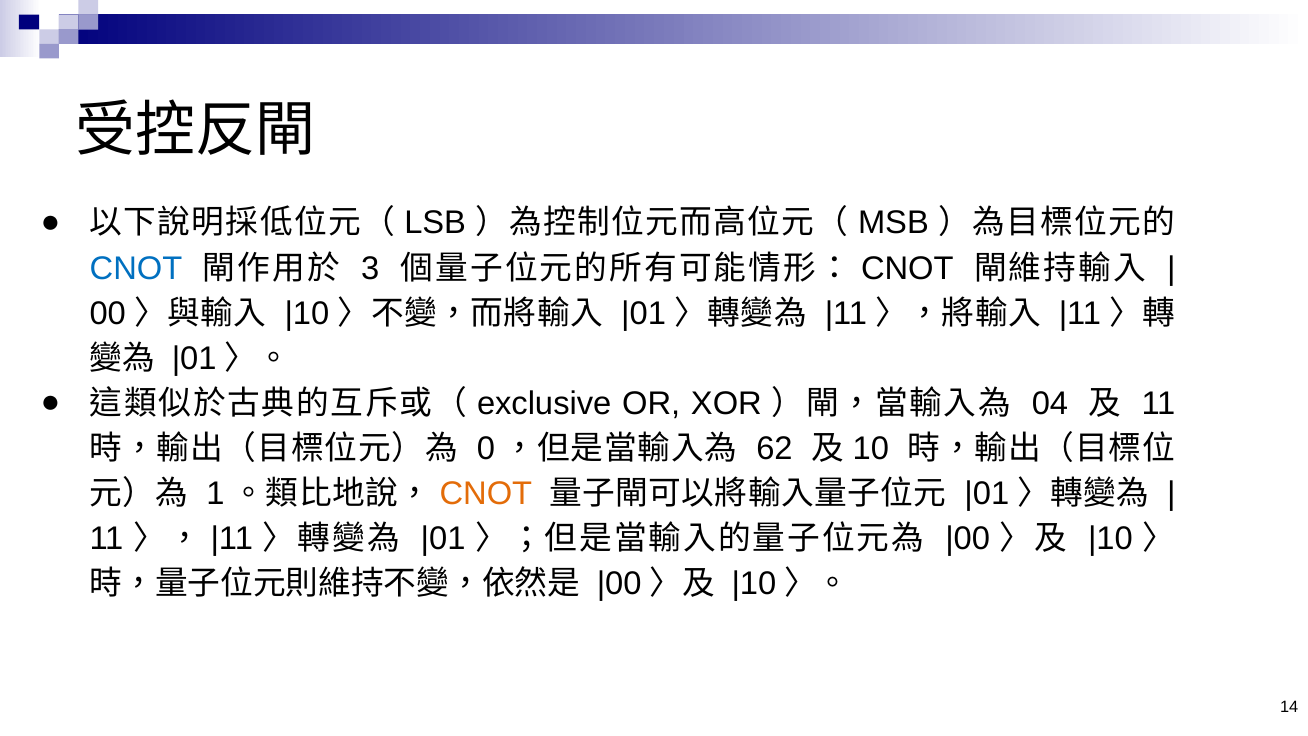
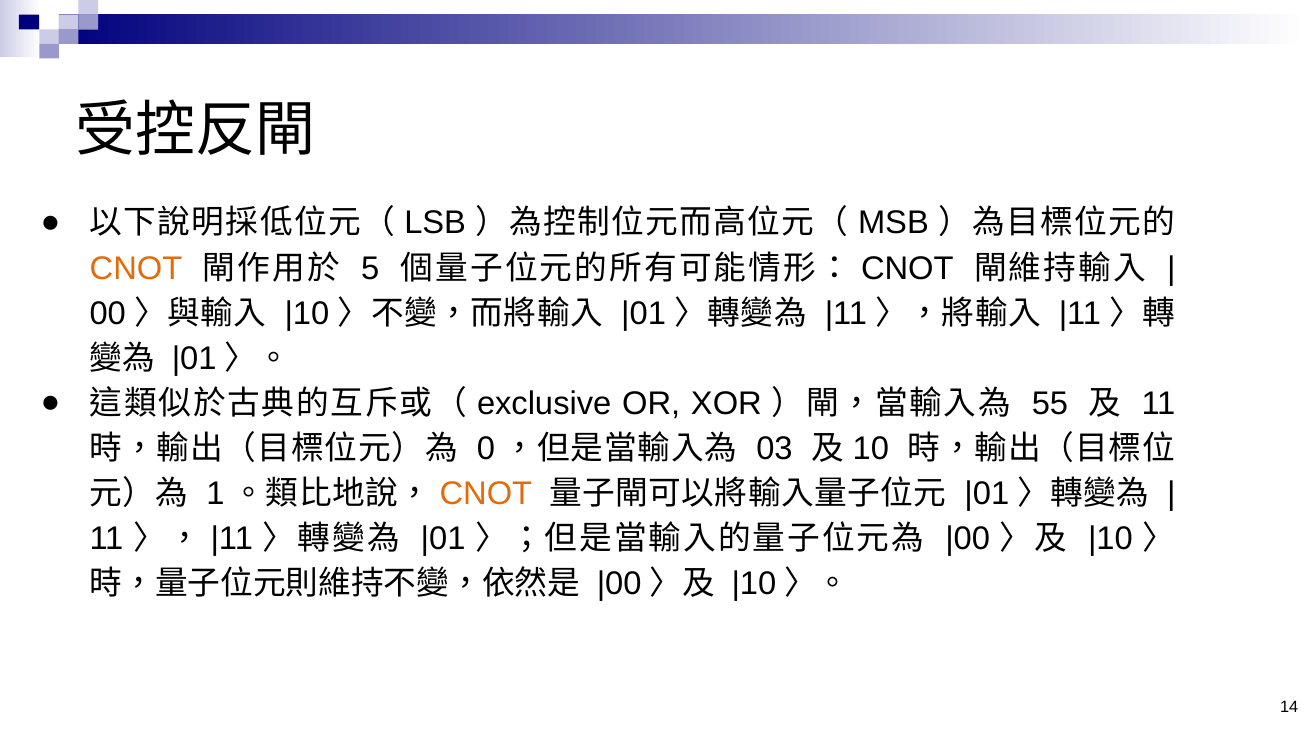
CNOT at (136, 268) colour: blue -> orange
3: 3 -> 5
04: 04 -> 55
62: 62 -> 03
